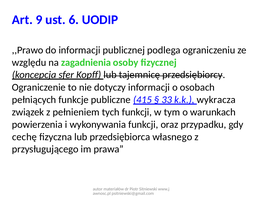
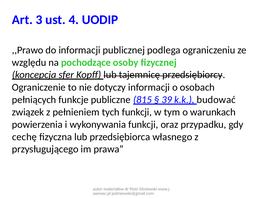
9: 9 -> 3
6: 6 -> 4
zagadnienia: zagadnienia -> pochodzące
415: 415 -> 815
33: 33 -> 39
wykracza: wykracza -> budować
